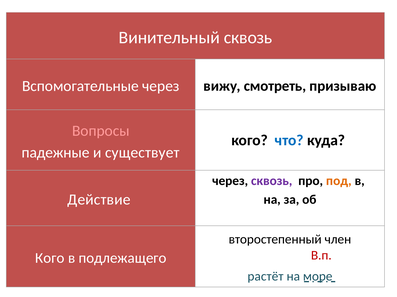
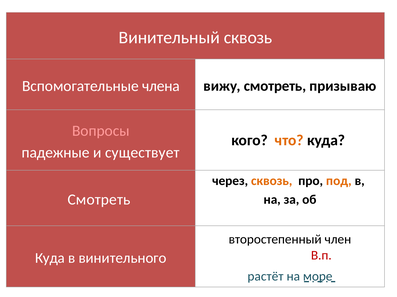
Вспомогательные через: через -> члена
что colour: blue -> orange
сквозь at (272, 181) colour: purple -> orange
Действие at (99, 200): Действие -> Смотреть
Кого at (50, 259): Кого -> Куда
подлежащего: подлежащего -> винительного
